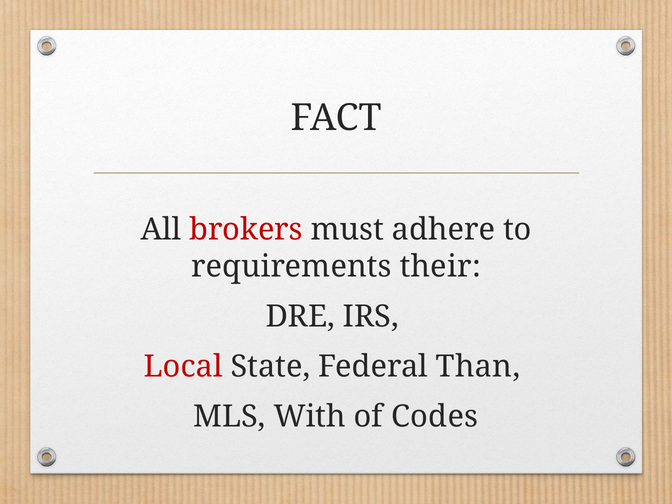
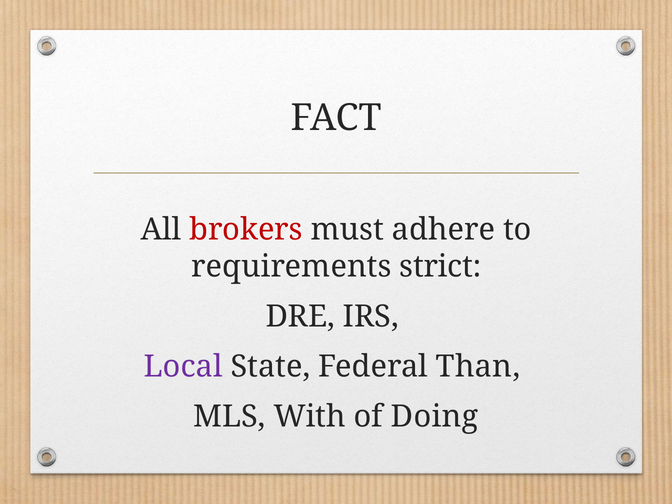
their: their -> strict
Local colour: red -> purple
Codes: Codes -> Doing
